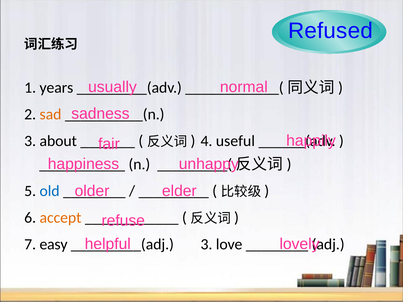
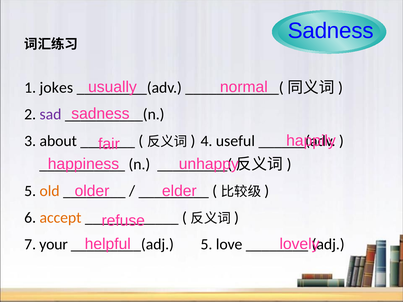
Refused at (331, 31): Refused -> Sadness
years: years -> jokes
sad colour: orange -> purple
old colour: blue -> orange
easy: easy -> your
3 at (206, 245): 3 -> 5
